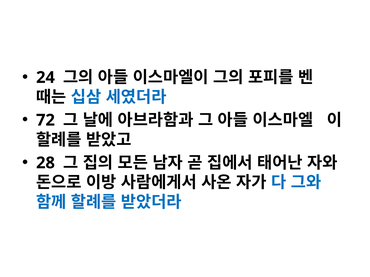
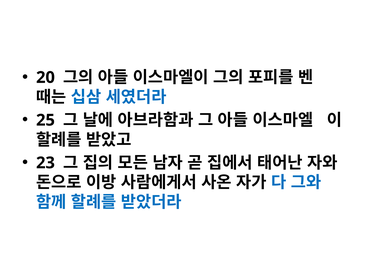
24: 24 -> 20
72: 72 -> 25
28: 28 -> 23
